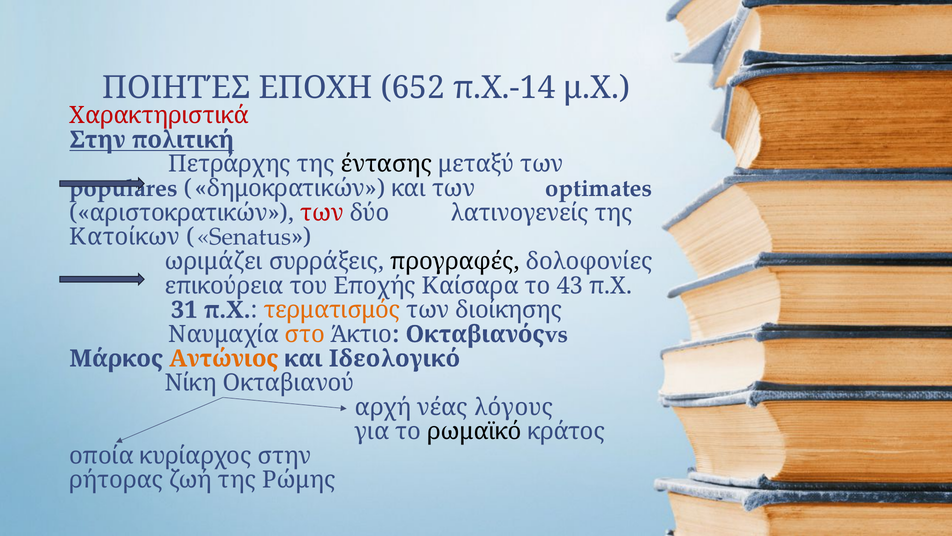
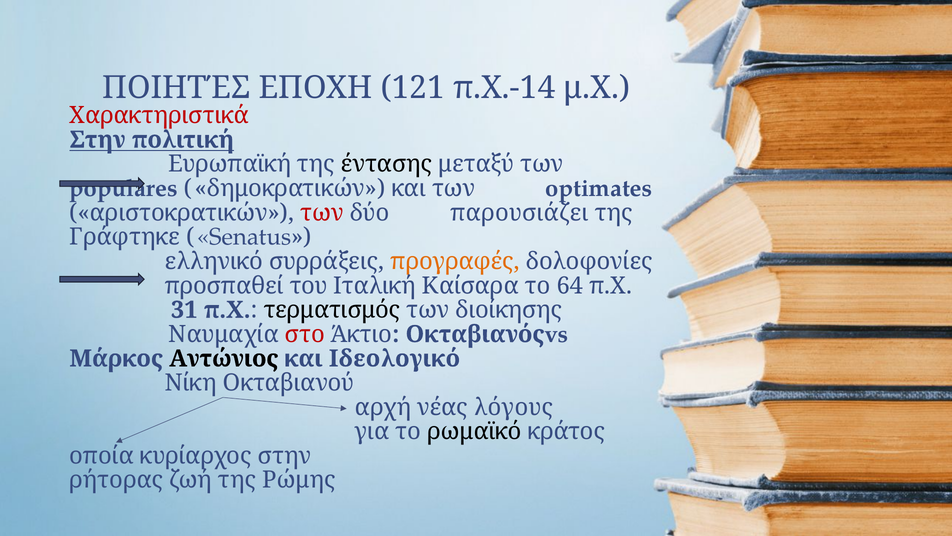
652: 652 -> 121
Πετράρχης: Πετράρχης -> Ευρωπαϊκή
λατινογενείς: λατινογενείς -> παρουσιάζει
Κατοίκων: Κατοίκων -> Γράφτηκε
ωριμάζει: ωριμάζει -> ελληνικό
προγραφές colour: black -> orange
επικούρεια: επικούρεια -> προσπαθεί
Εποχής: Εποχής -> Ιταλική
43: 43 -> 64
τερματισμός colour: orange -> black
στο colour: orange -> red
Αντώνιος colour: orange -> black
